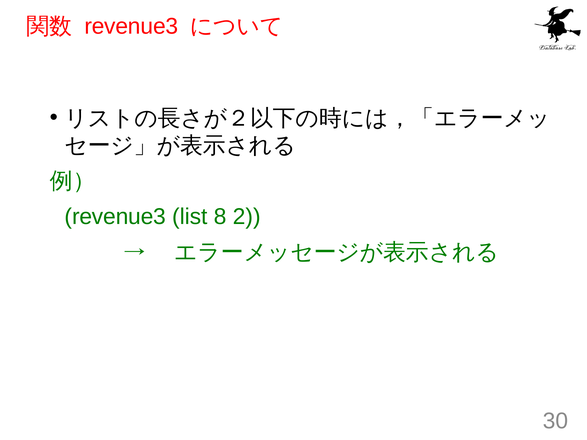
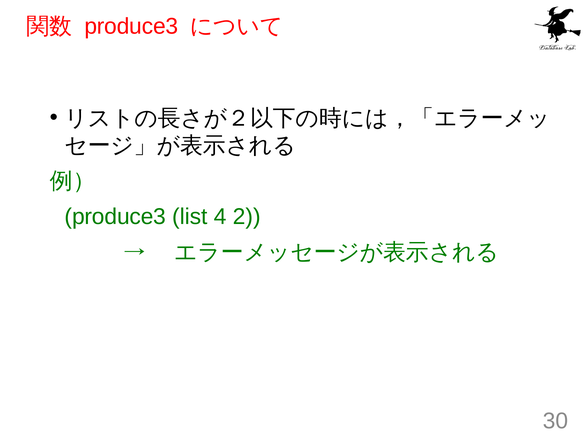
revenue3 at (131, 26): revenue3 -> produce3
revenue3 at (115, 217): revenue3 -> produce3
8: 8 -> 4
